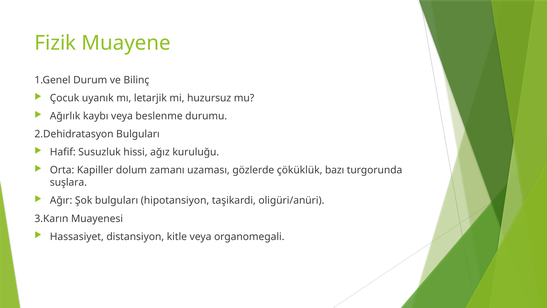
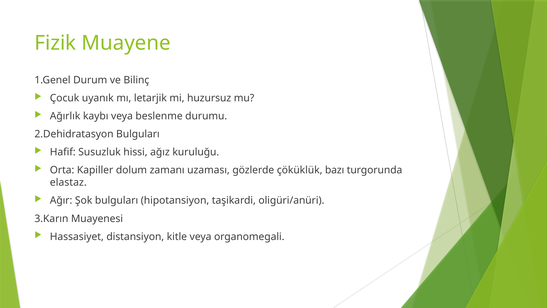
suşlara: suşlara -> elastaz
